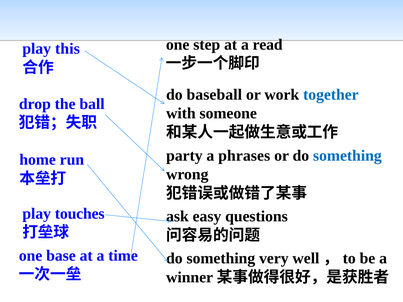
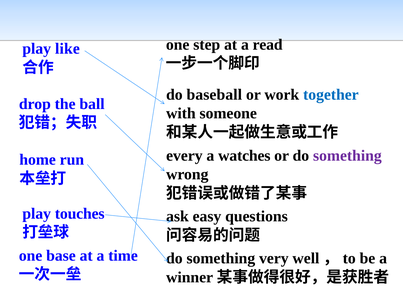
this: this -> like
party: party -> every
phrases: phrases -> watches
something at (347, 156) colour: blue -> purple
